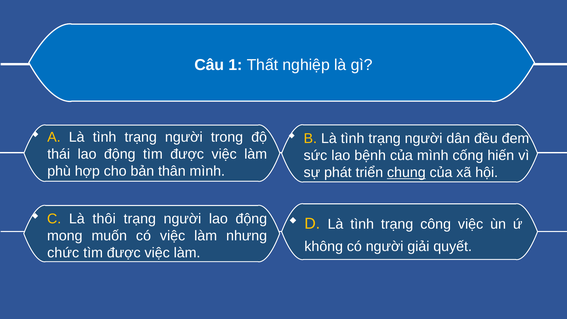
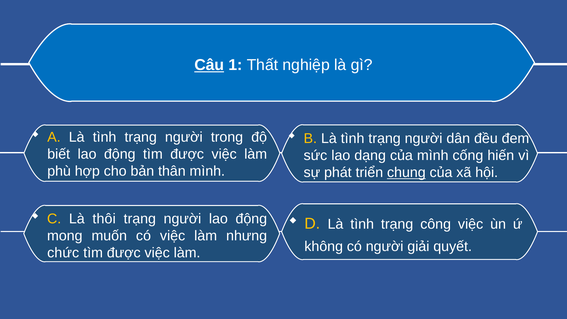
Câu underline: none -> present
thái: thái -> biết
bệnh: bệnh -> dạng
